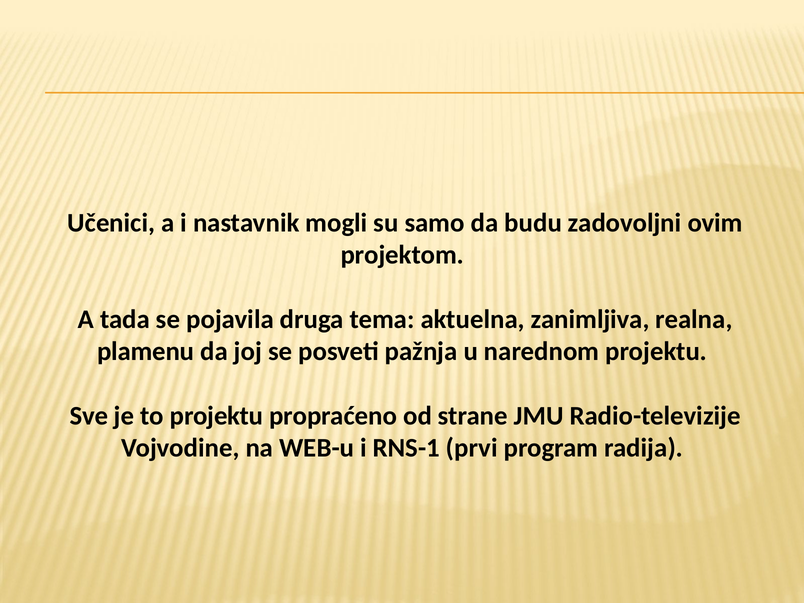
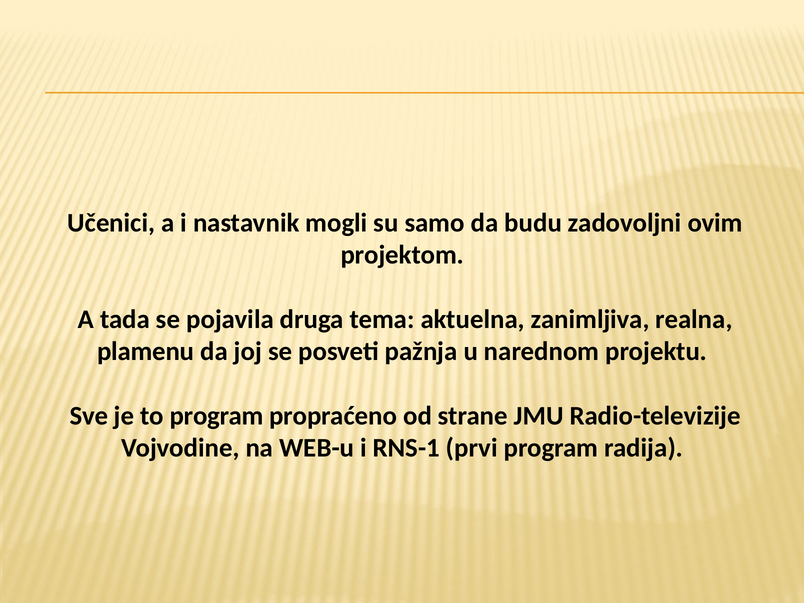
to projektu: projektu -> program
